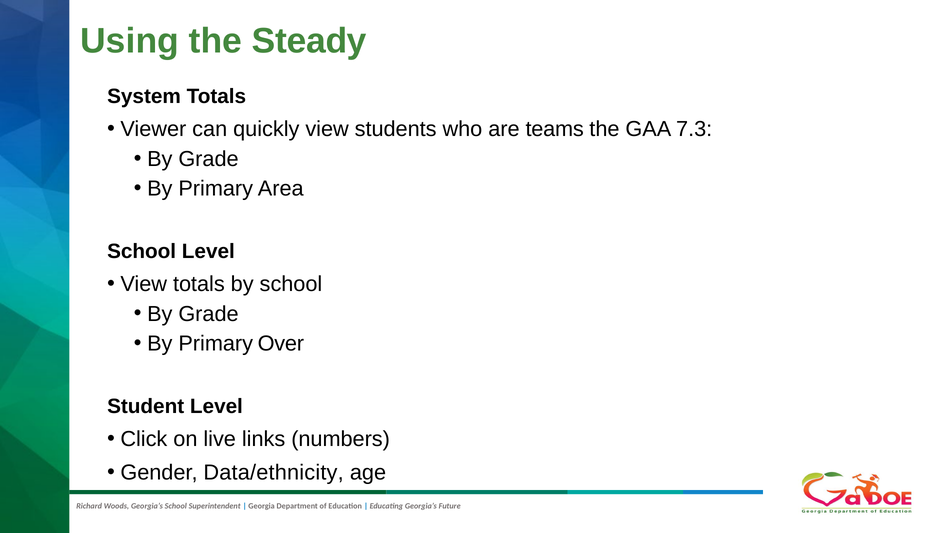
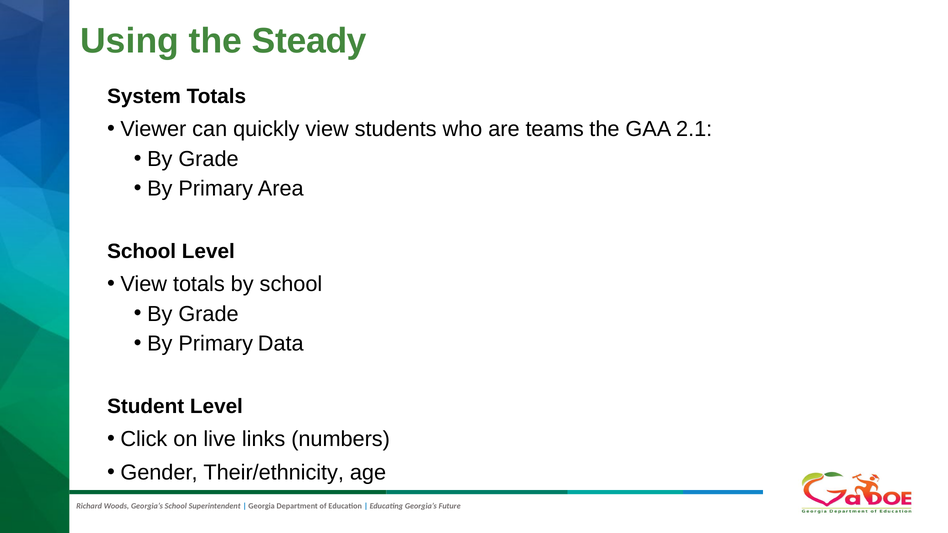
7.3: 7.3 -> 2.1
Over: Over -> Data
Data/ethnicity: Data/ethnicity -> Their/ethnicity
